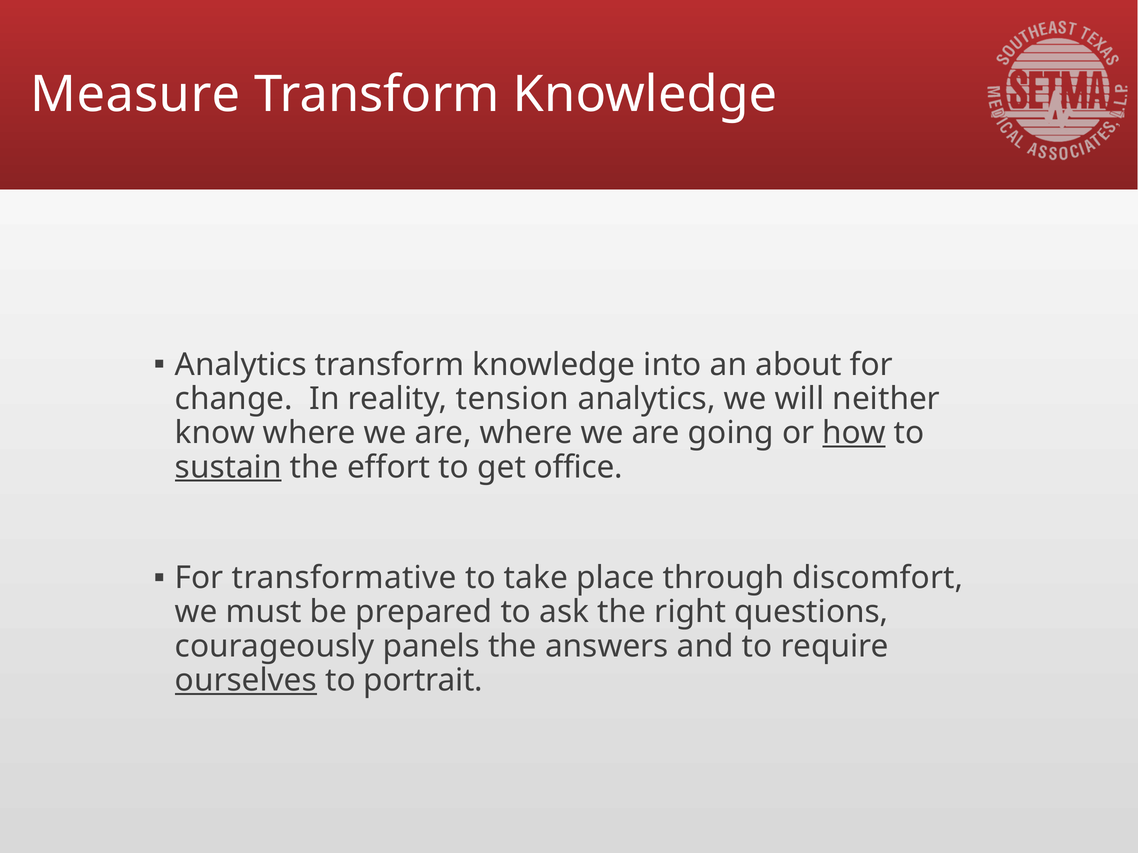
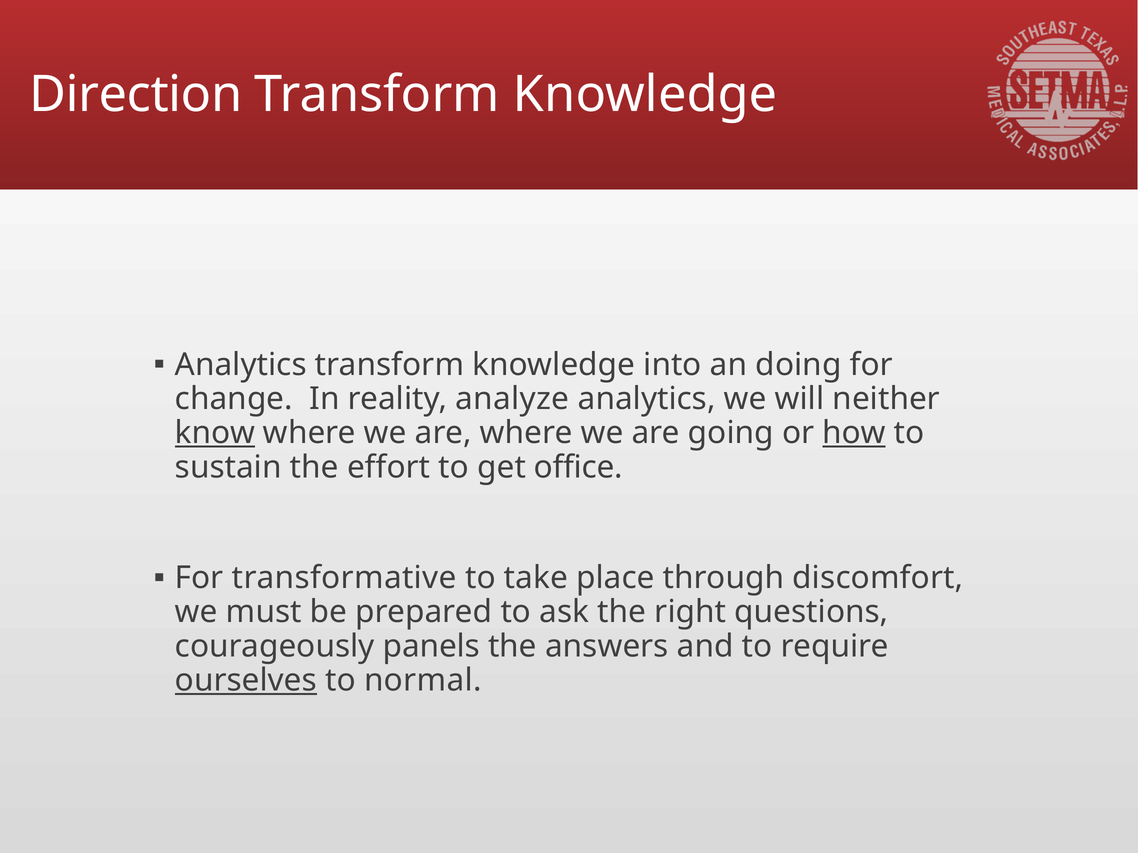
Measure: Measure -> Direction
about: about -> doing
tension: tension -> analyze
know underline: none -> present
sustain underline: present -> none
portrait: portrait -> normal
